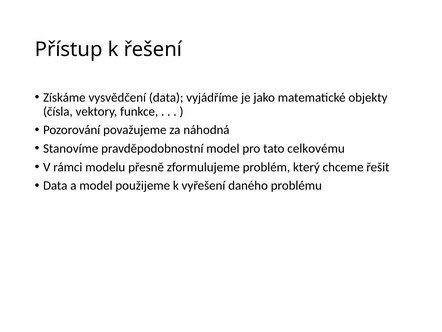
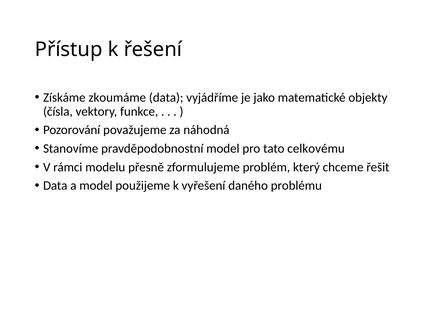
vysvědčení: vysvědčení -> zkoumáme
